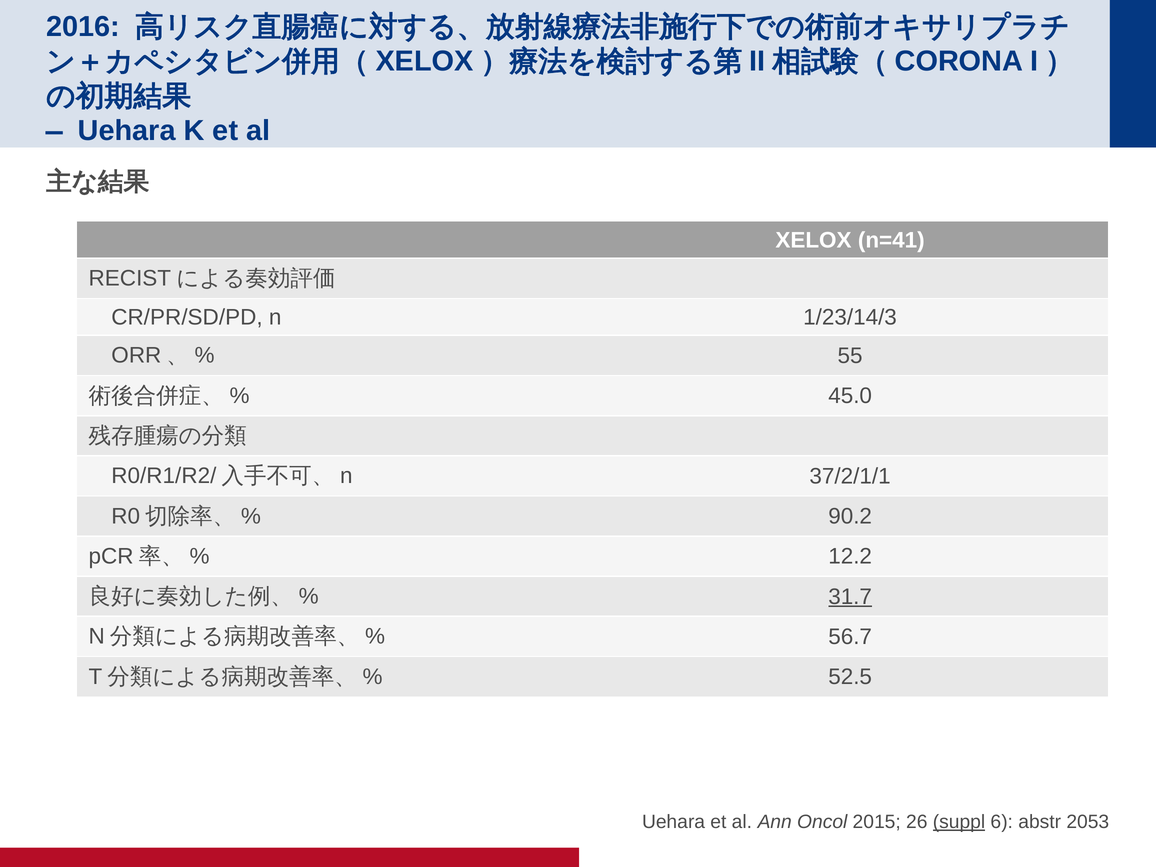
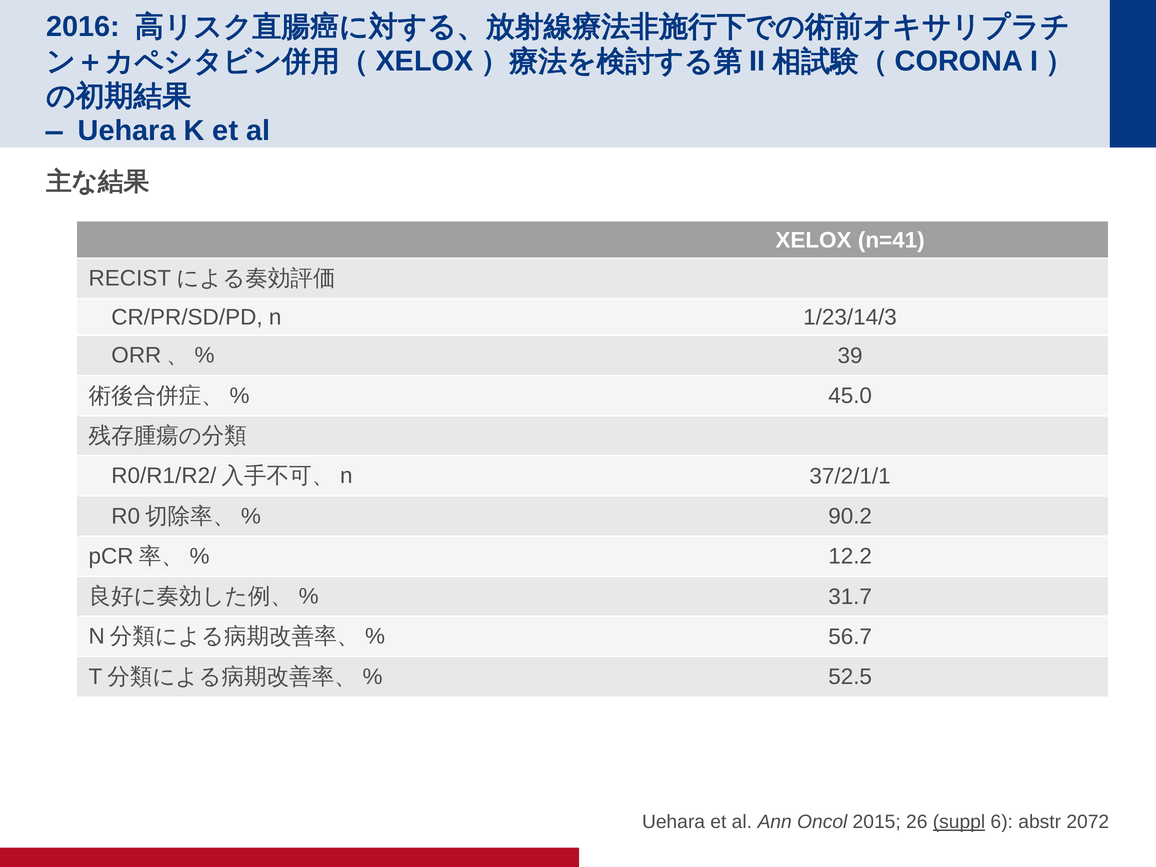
55: 55 -> 39
31.7 underline: present -> none
2053: 2053 -> 2072
